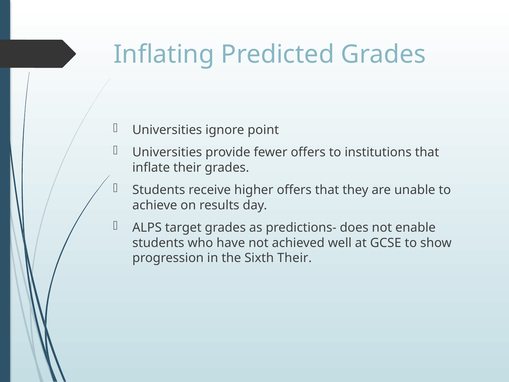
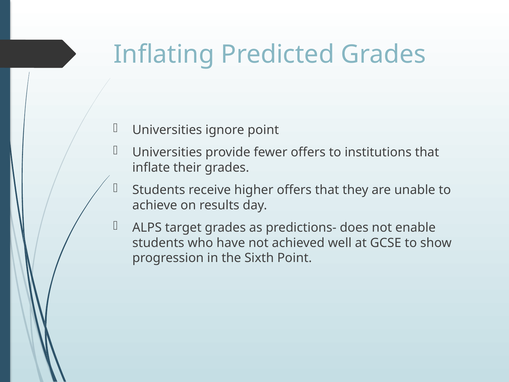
Sixth Their: Their -> Point
